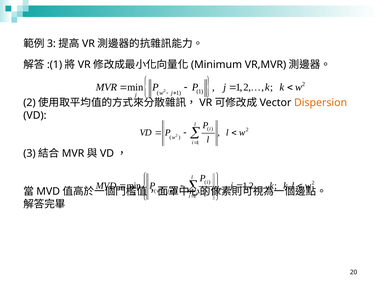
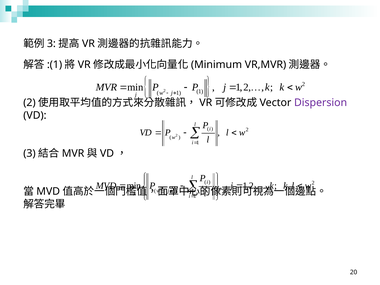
Dispersion colour: orange -> purple
